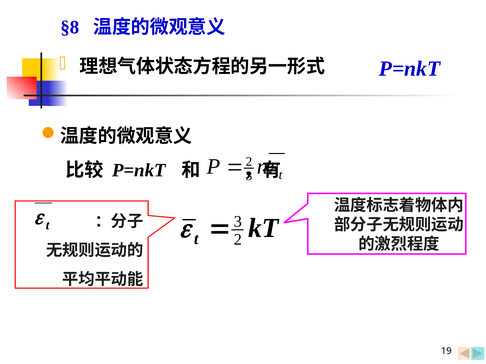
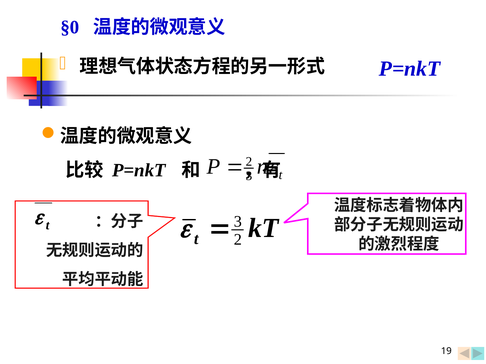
§8: §8 -> §0
